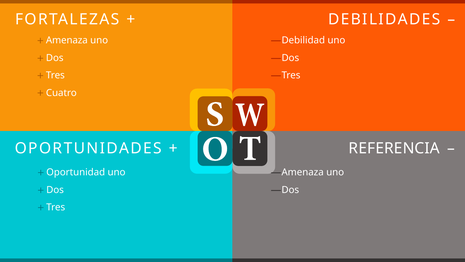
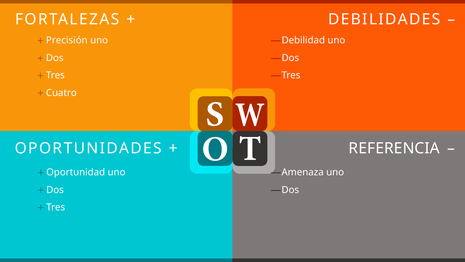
Amenaza: Amenaza -> Precisión
